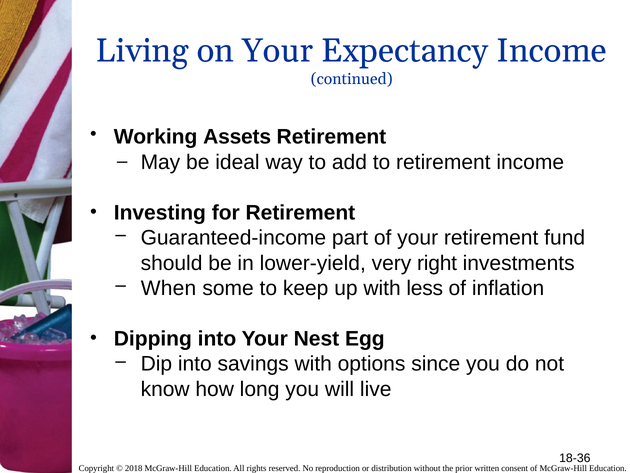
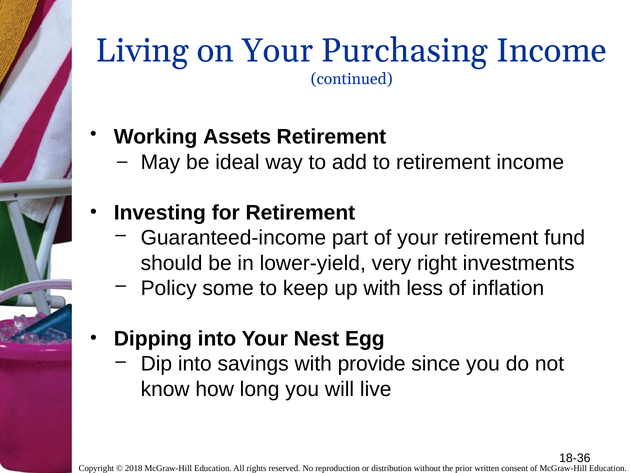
Expectancy: Expectancy -> Purchasing
When: When -> Policy
options: options -> provide
